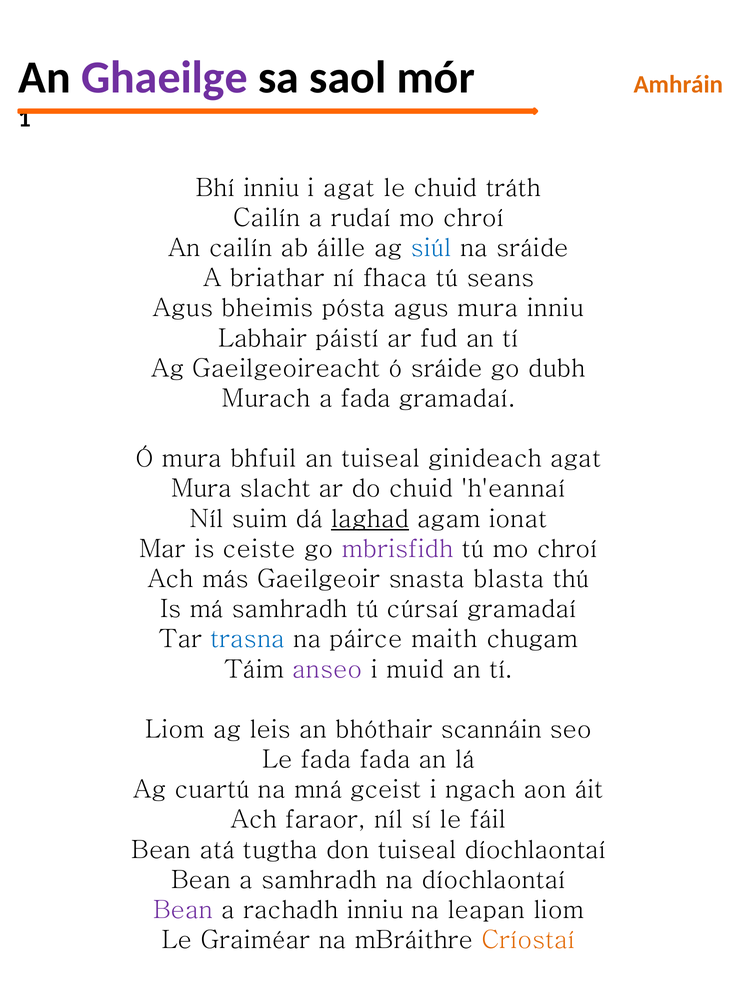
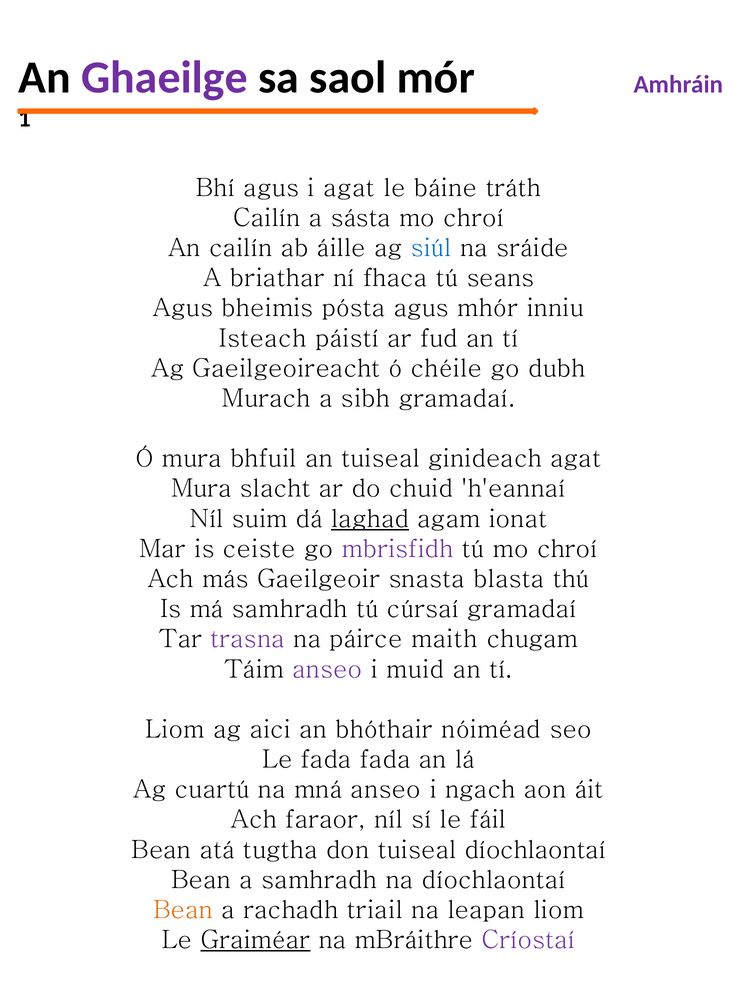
Amhráin colour: orange -> purple
Bhí inniu: inniu -> agus
le chuid: chuid -> báine
rudaí: rudaí -> sásta
agus mura: mura -> mhór
Labhair: Labhair -> Isteach
ó sráide: sráide -> chéile
a fada: fada -> sibh
trasna colour: blue -> purple
leis: leis -> aici
scannáin: scannáin -> nóiméad
mná gceist: gceist -> anseo
Bean at (183, 910) colour: purple -> orange
rachadh inniu: inniu -> triail
Graiméar underline: none -> present
Críostaí colour: orange -> purple
